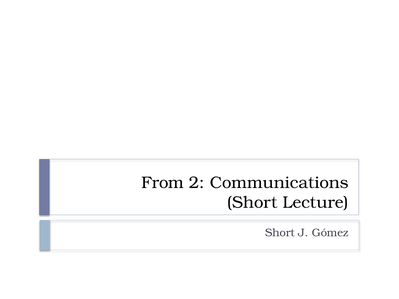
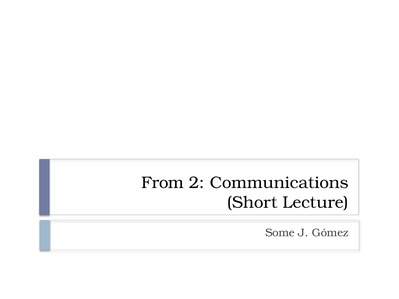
Short at (280, 233): Short -> Some
